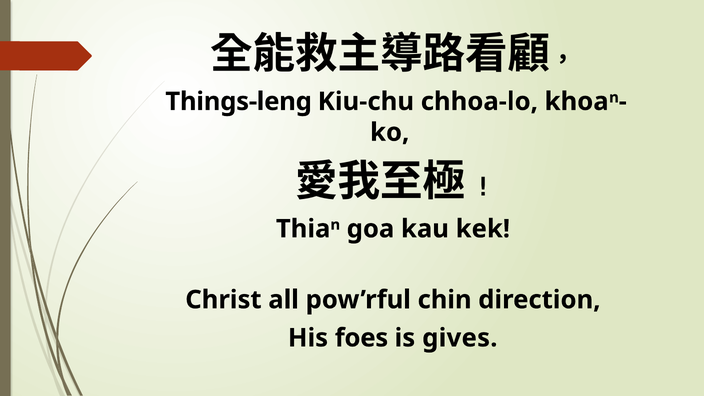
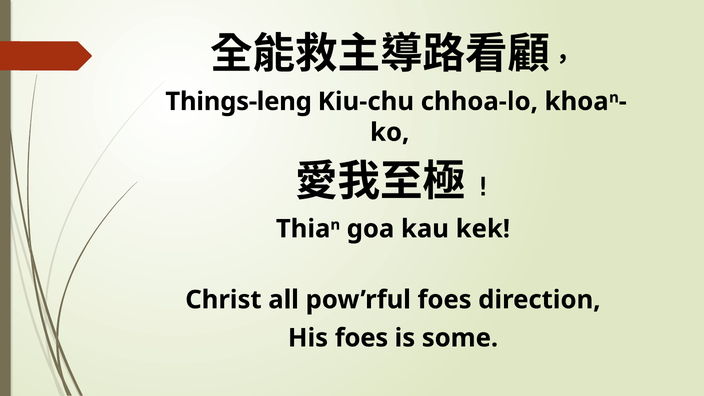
pow’rful chin: chin -> foes
gives: gives -> some
